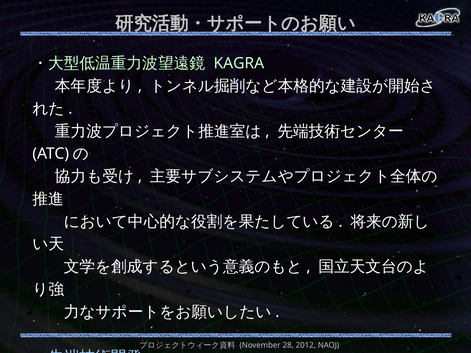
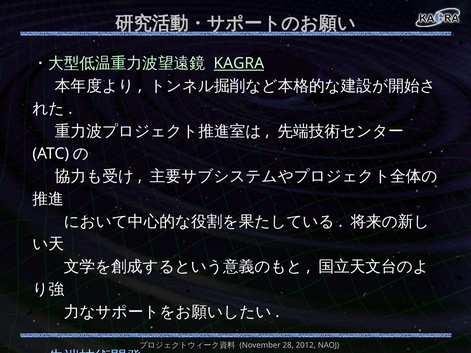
KAGRA underline: none -> present
